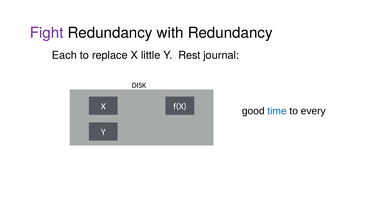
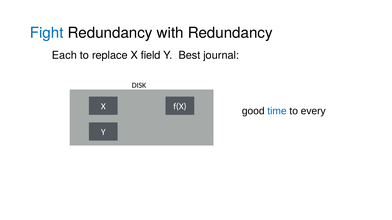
Fight colour: purple -> blue
little: little -> field
Rest: Rest -> Best
